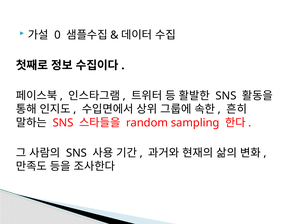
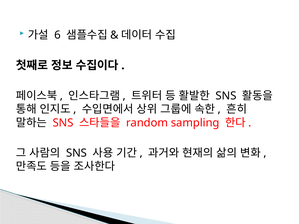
0: 0 -> 6
